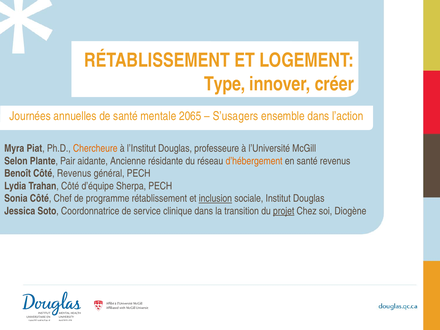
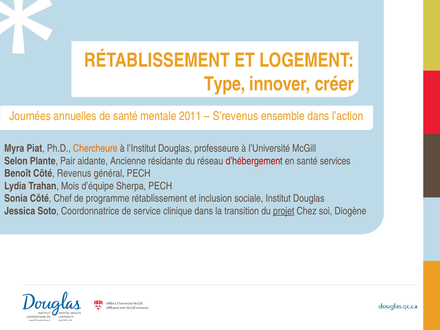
2065: 2065 -> 2011
S’usagers: S’usagers -> S’revenus
d’hébergement colour: orange -> red
santé revenus: revenus -> services
Trahan Côté: Côté -> Mois
inclusion underline: present -> none
